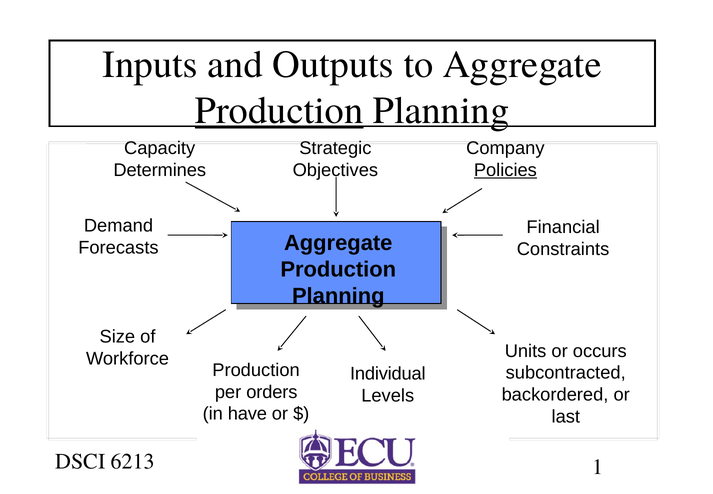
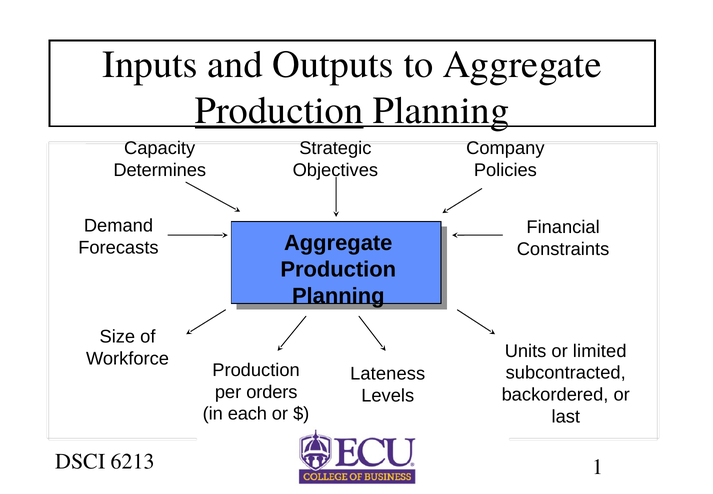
Policies underline: present -> none
occurs: occurs -> limited
Individual: Individual -> Lateness
have: have -> each
